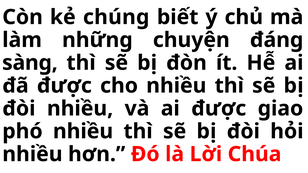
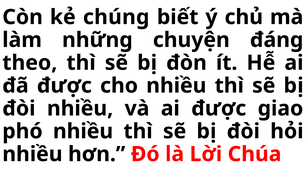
sàng: sàng -> theo
